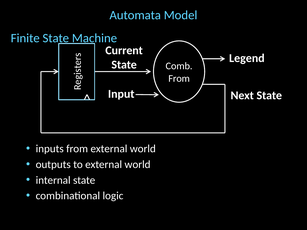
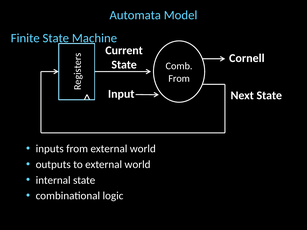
Legend: Legend -> Cornell
